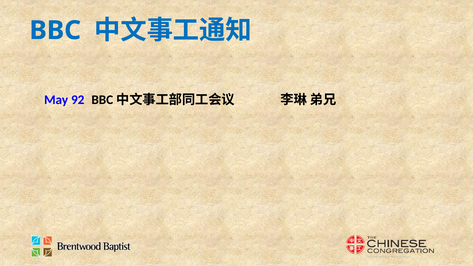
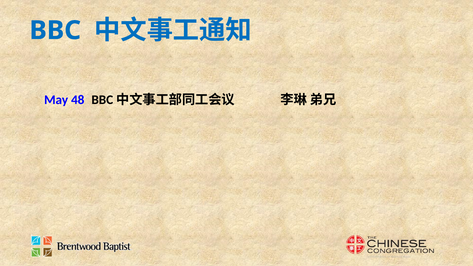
92: 92 -> 48
